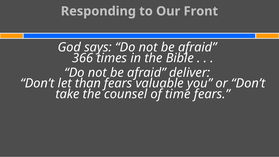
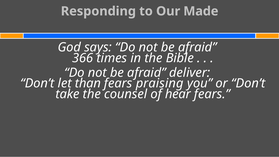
Front: Front -> Made
valuable: valuable -> praising
time: time -> hear
